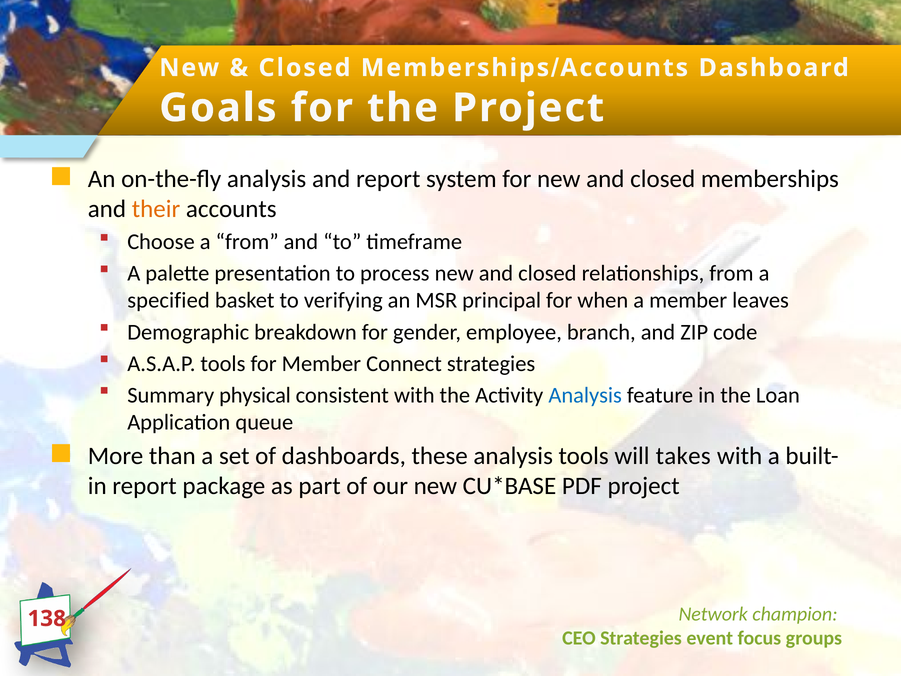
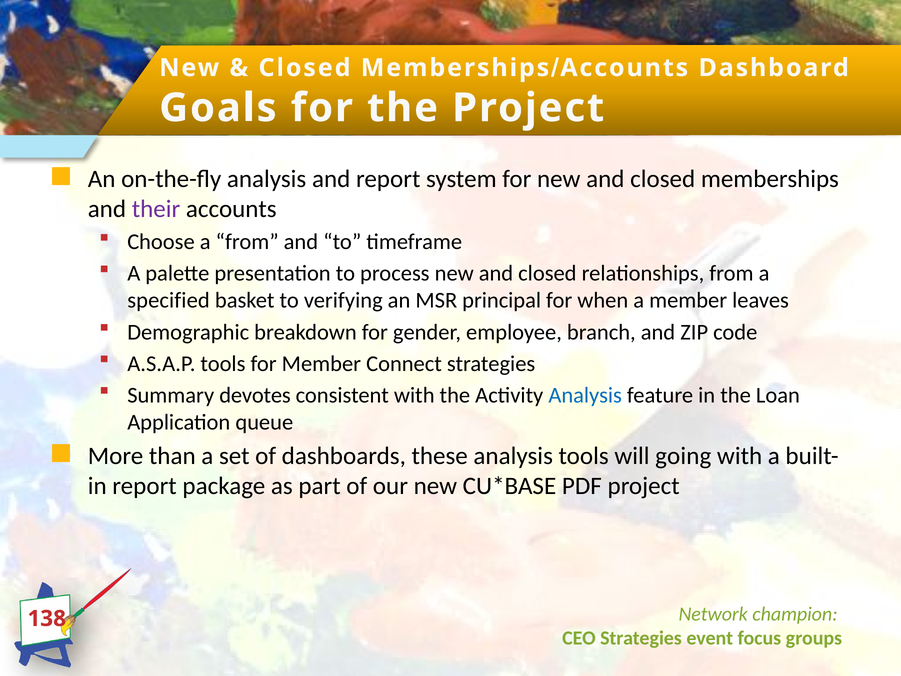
their colour: orange -> purple
physical: physical -> devotes
takes: takes -> going
